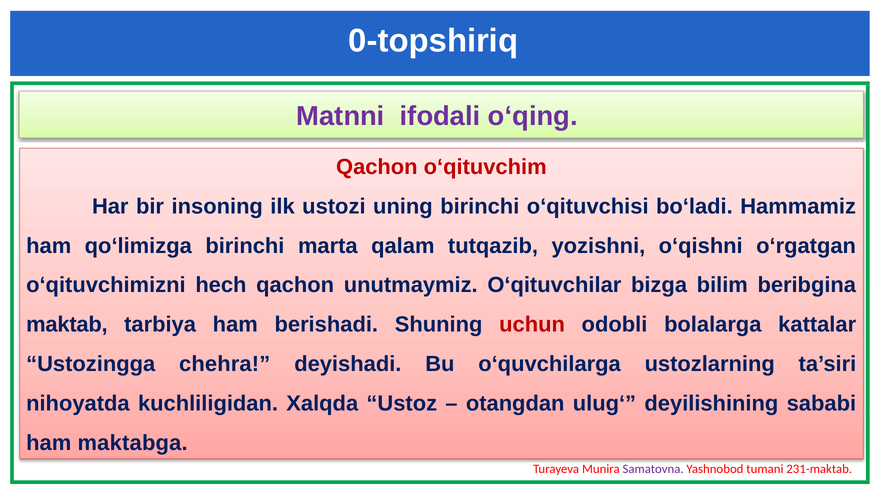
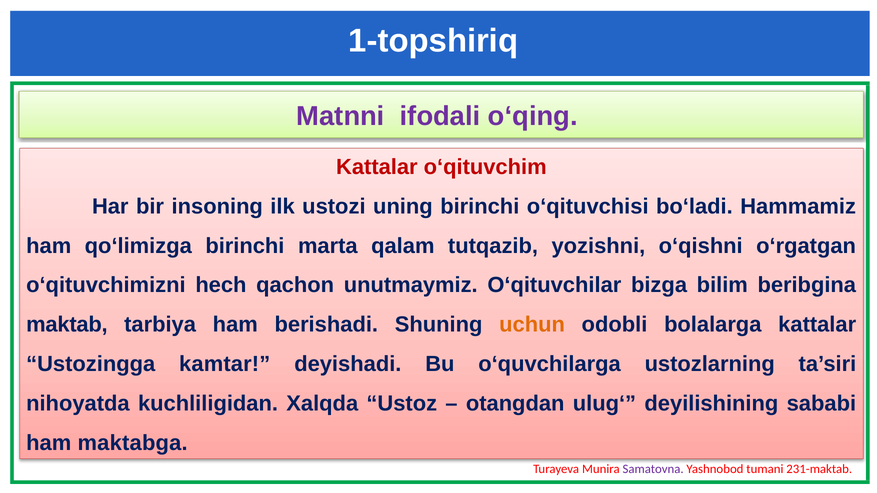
0-topshiriq: 0-topshiriq -> 1-topshiriq
Qachon at (377, 167): Qachon -> Kattalar
uchun colour: red -> orange
chehra: chehra -> kamtar
